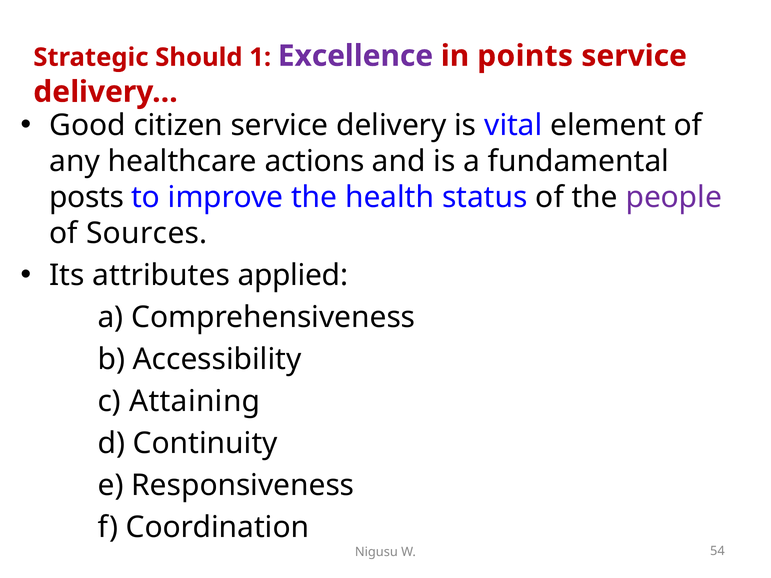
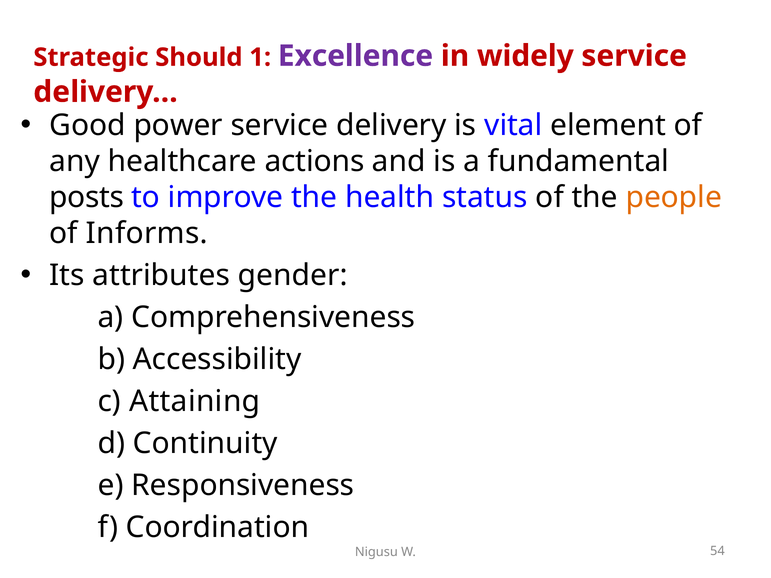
points: points -> widely
citizen: citizen -> power
people colour: purple -> orange
Sources: Sources -> Informs
applied: applied -> gender
